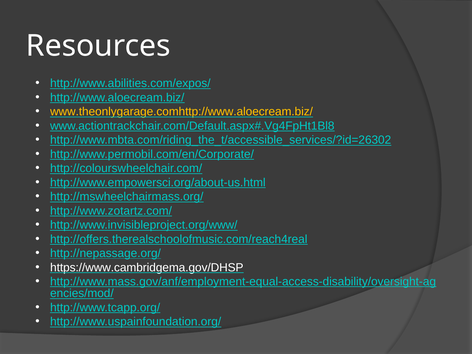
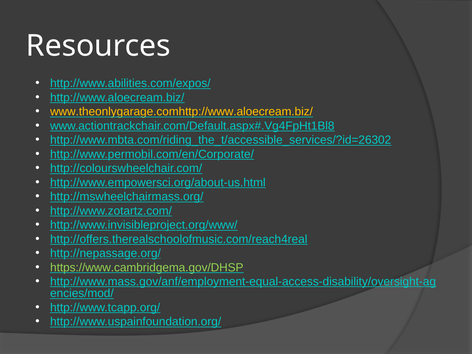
https://www.cambridgema.gov/DHSP colour: white -> light green
